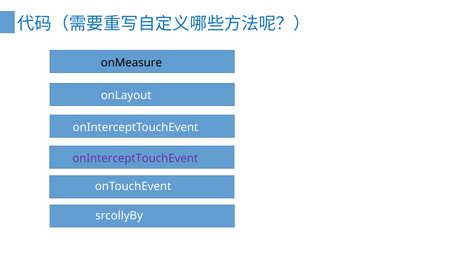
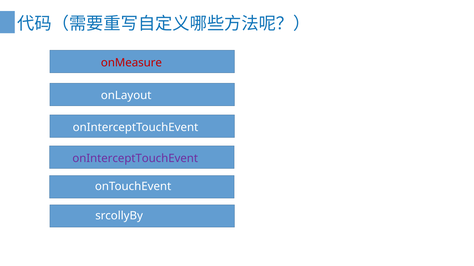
onMeasure colour: black -> red
